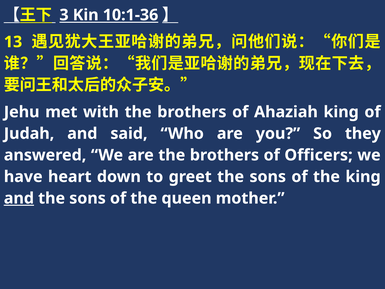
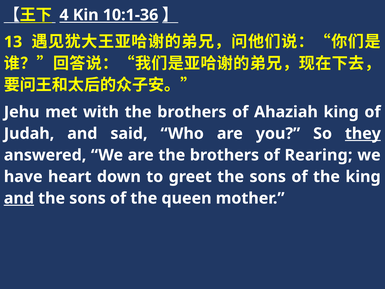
3: 3 -> 4
they underline: none -> present
Officers: Officers -> Rearing
